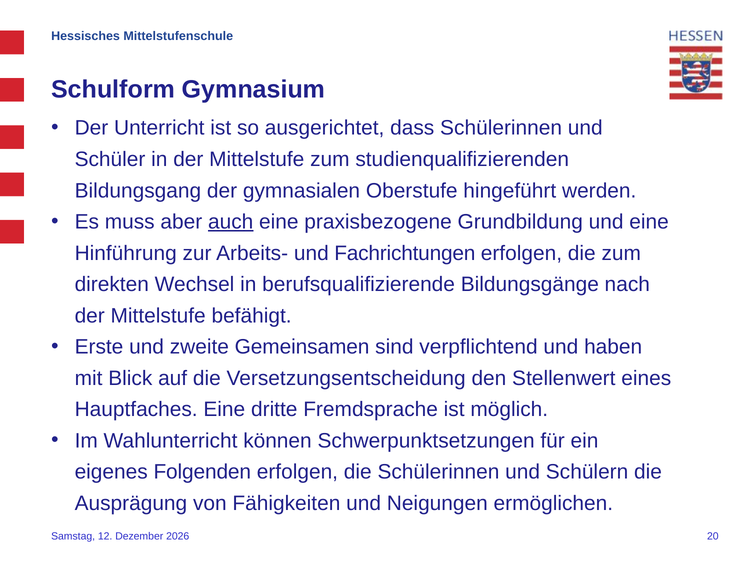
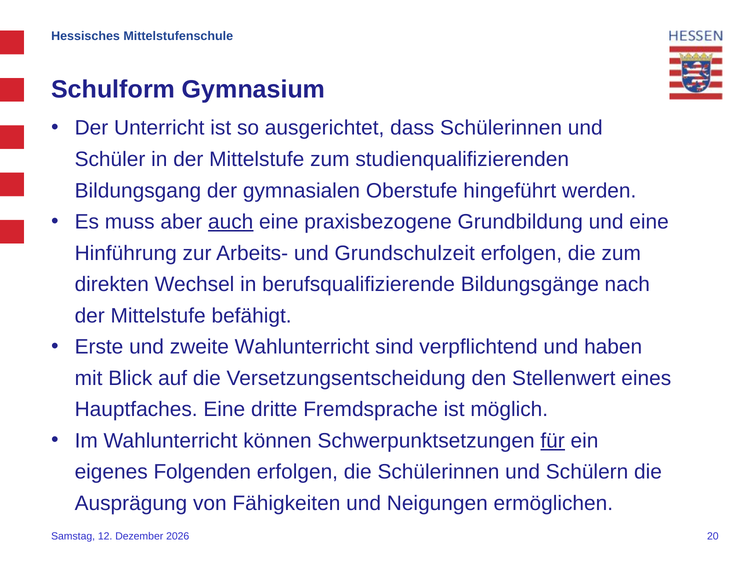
Fachrichtungen: Fachrichtungen -> Grundschulzeit
zweite Gemeinsamen: Gemeinsamen -> Wahlunterricht
für underline: none -> present
